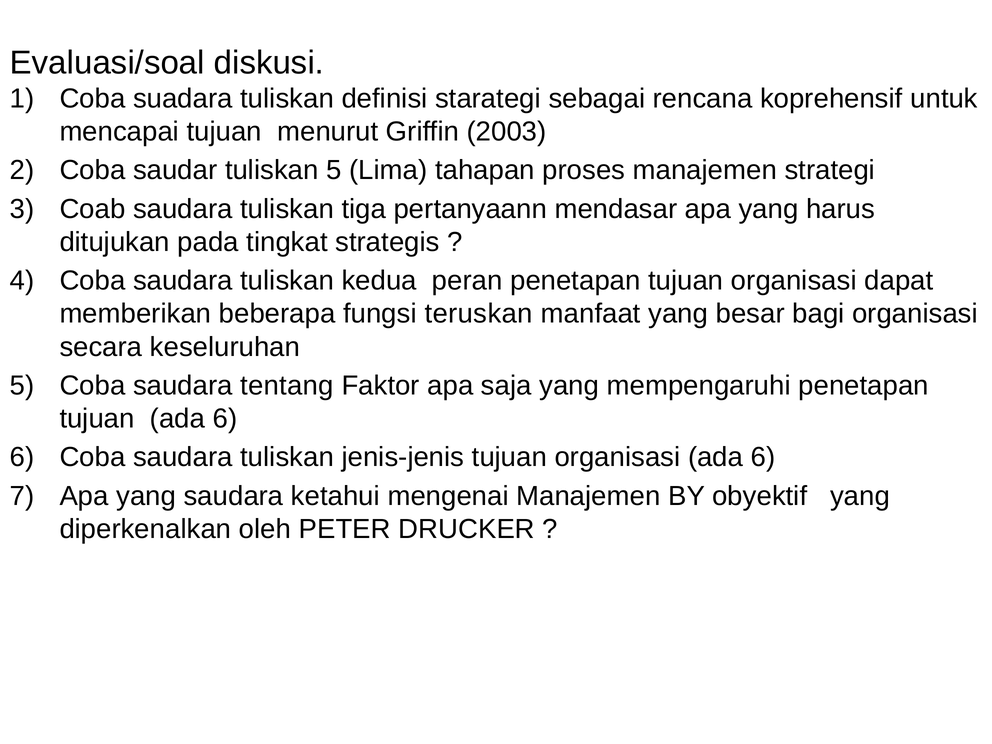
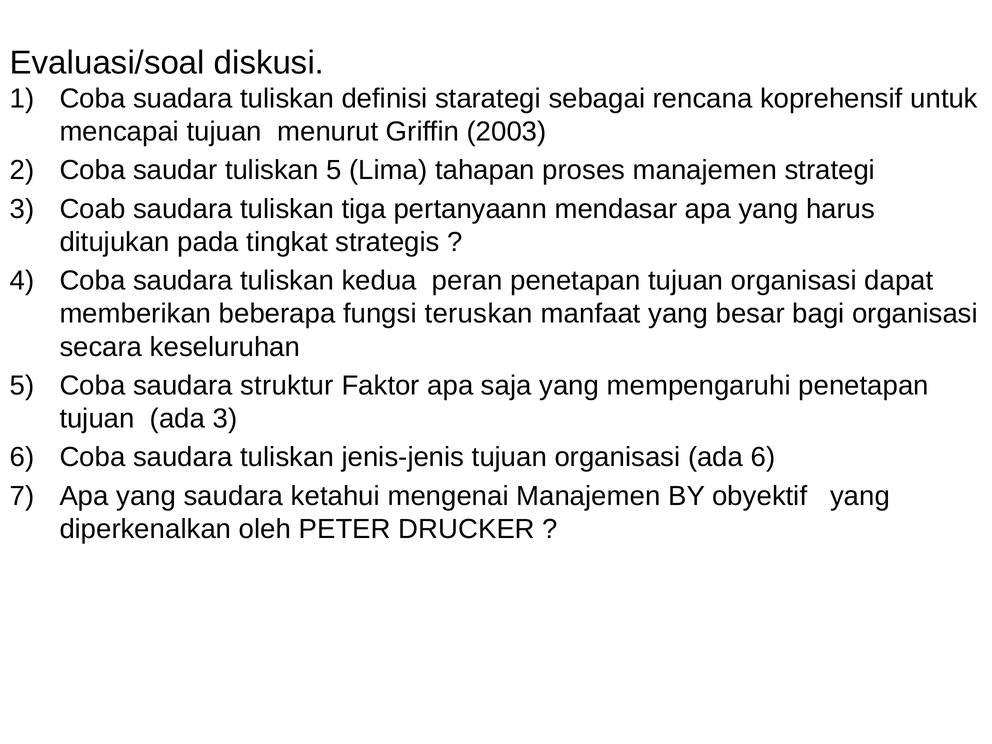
tentang: tentang -> struktur
tujuan ada 6: 6 -> 3
